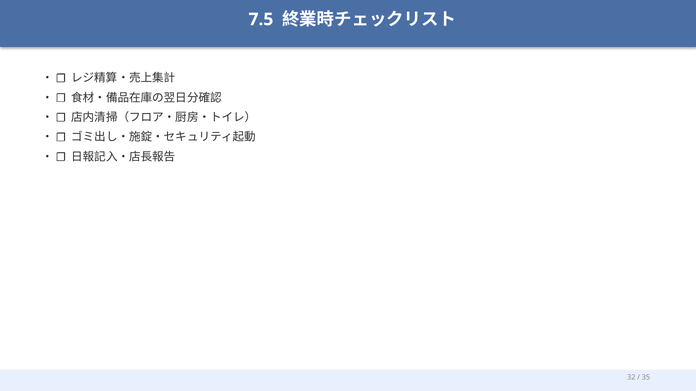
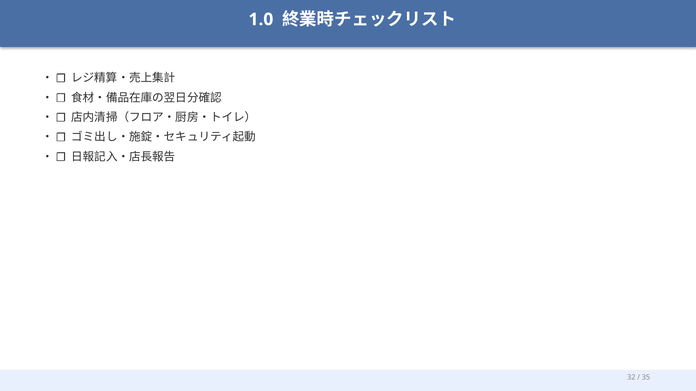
7.5: 7.5 -> 1.0
